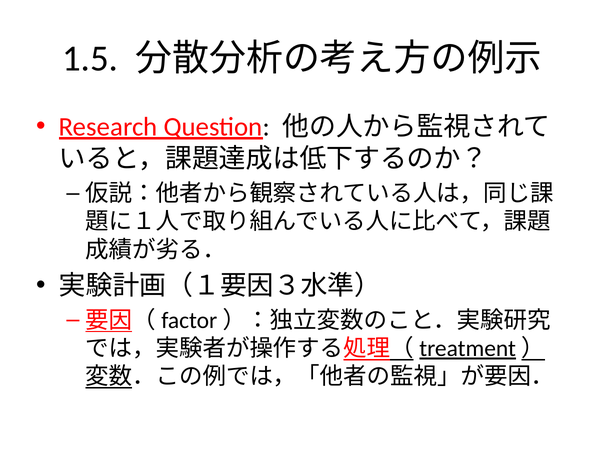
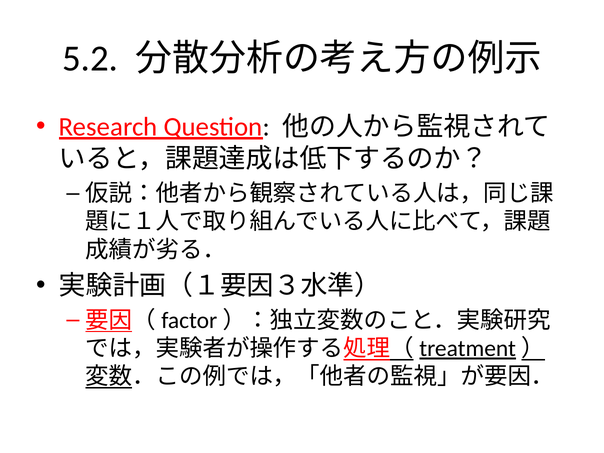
1.5: 1.5 -> 5.2
